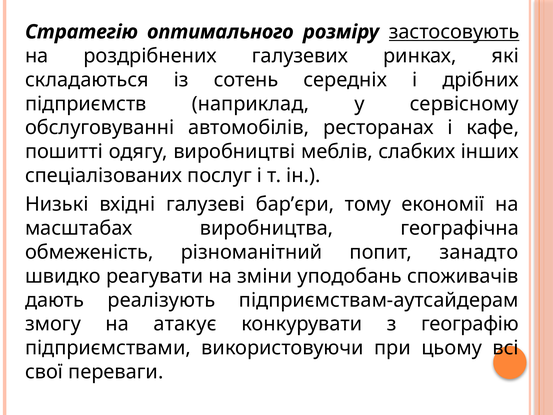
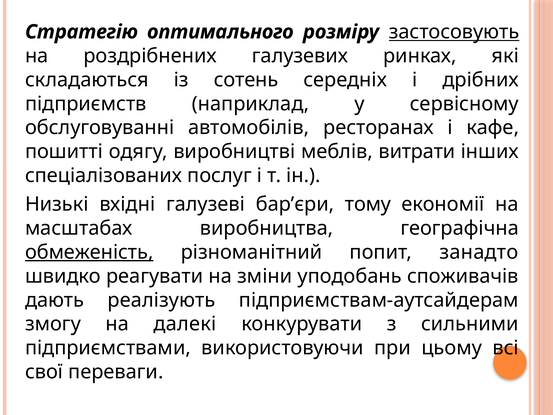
слабких: слабких -> витрати
обмеженість underline: none -> present
атакує: атакує -> далекі
географію: географію -> сильними
